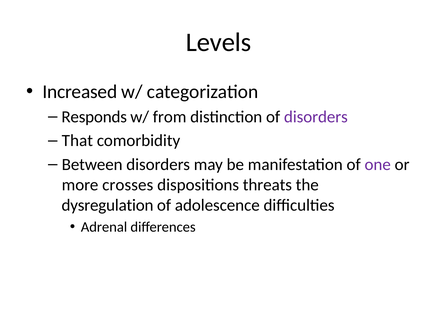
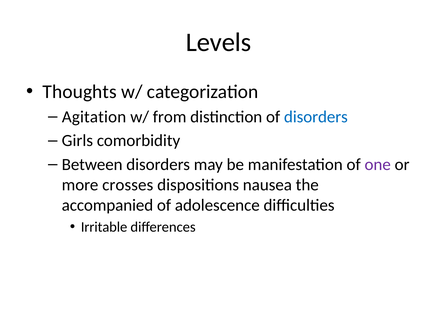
Increased: Increased -> Thoughts
Responds: Responds -> Agitation
disorders at (316, 117) colour: purple -> blue
That: That -> Girls
threats: threats -> nausea
dysregulation: dysregulation -> accompanied
Adrenal: Adrenal -> Irritable
